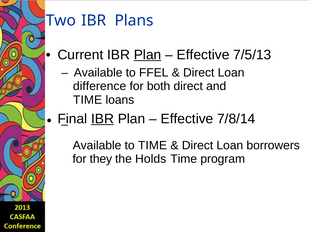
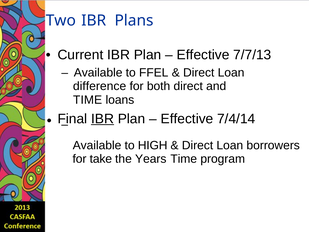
Plan at (148, 55) underline: present -> none
7/5/13: 7/5/13 -> 7/7/13
7/8/14: 7/8/14 -> 7/4/14
to TIME: TIME -> HIGH
they: they -> take
Holds: Holds -> Years
